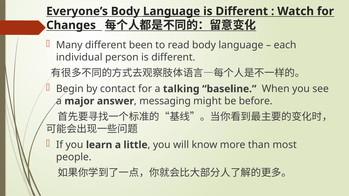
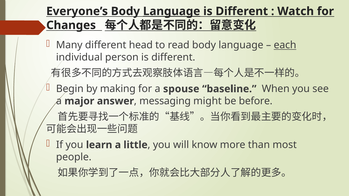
been: been -> head
each underline: none -> present
contact: contact -> making
talking: talking -> spouse
